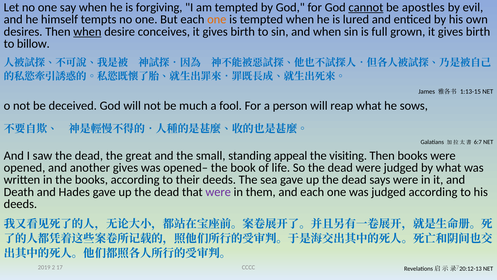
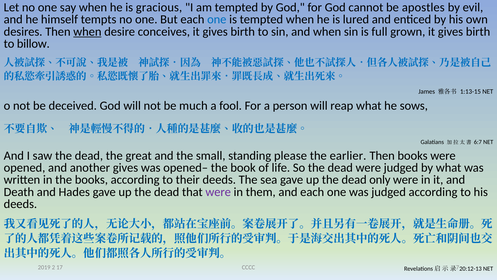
forgiving: forgiving -> gracious
cannot underline: present -> none
one at (217, 19) colour: orange -> blue
appeal: appeal -> please
visiting: visiting -> earlier
says: says -> only
